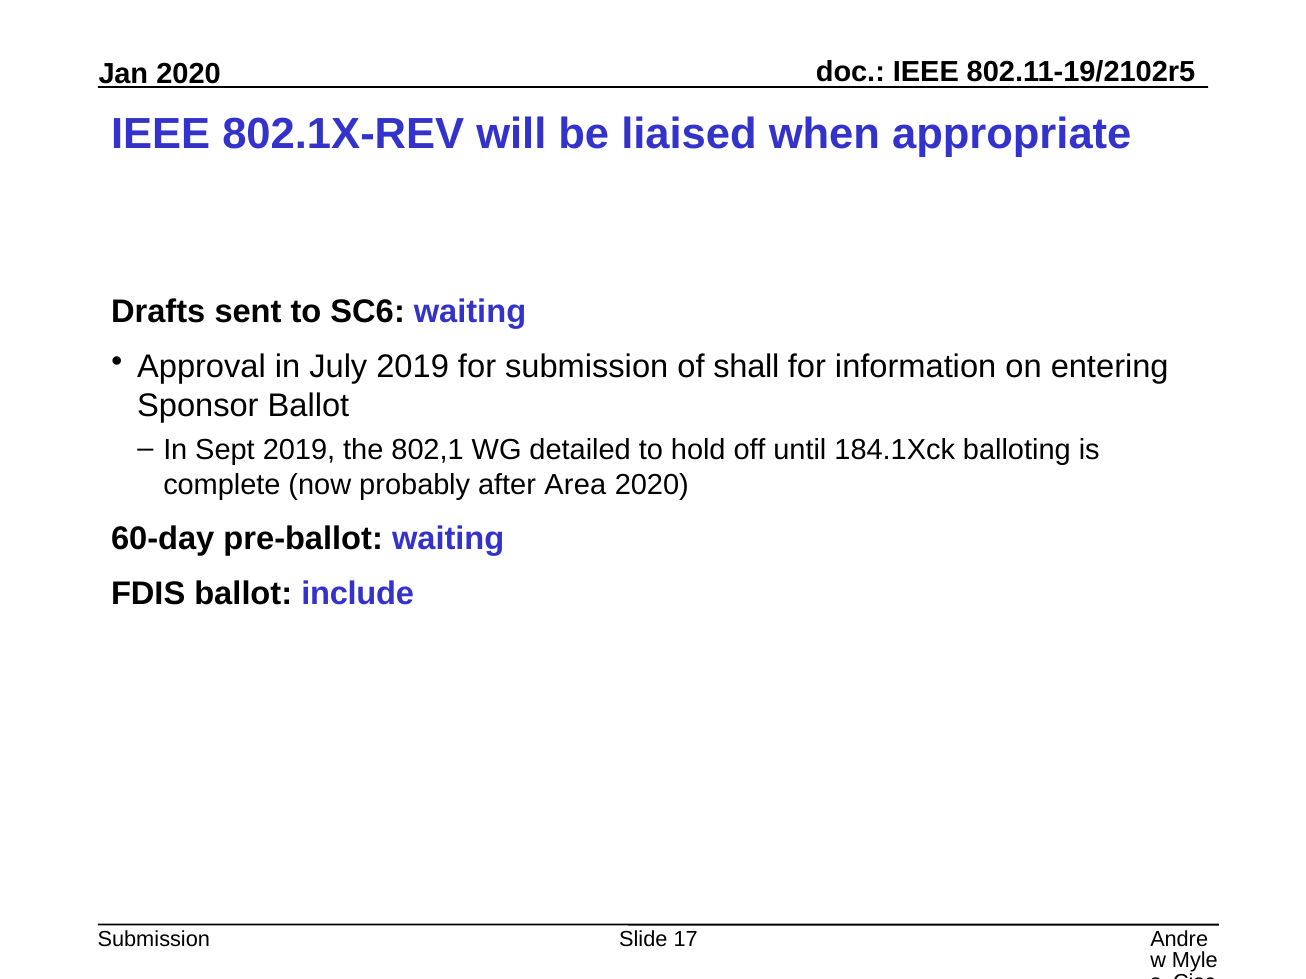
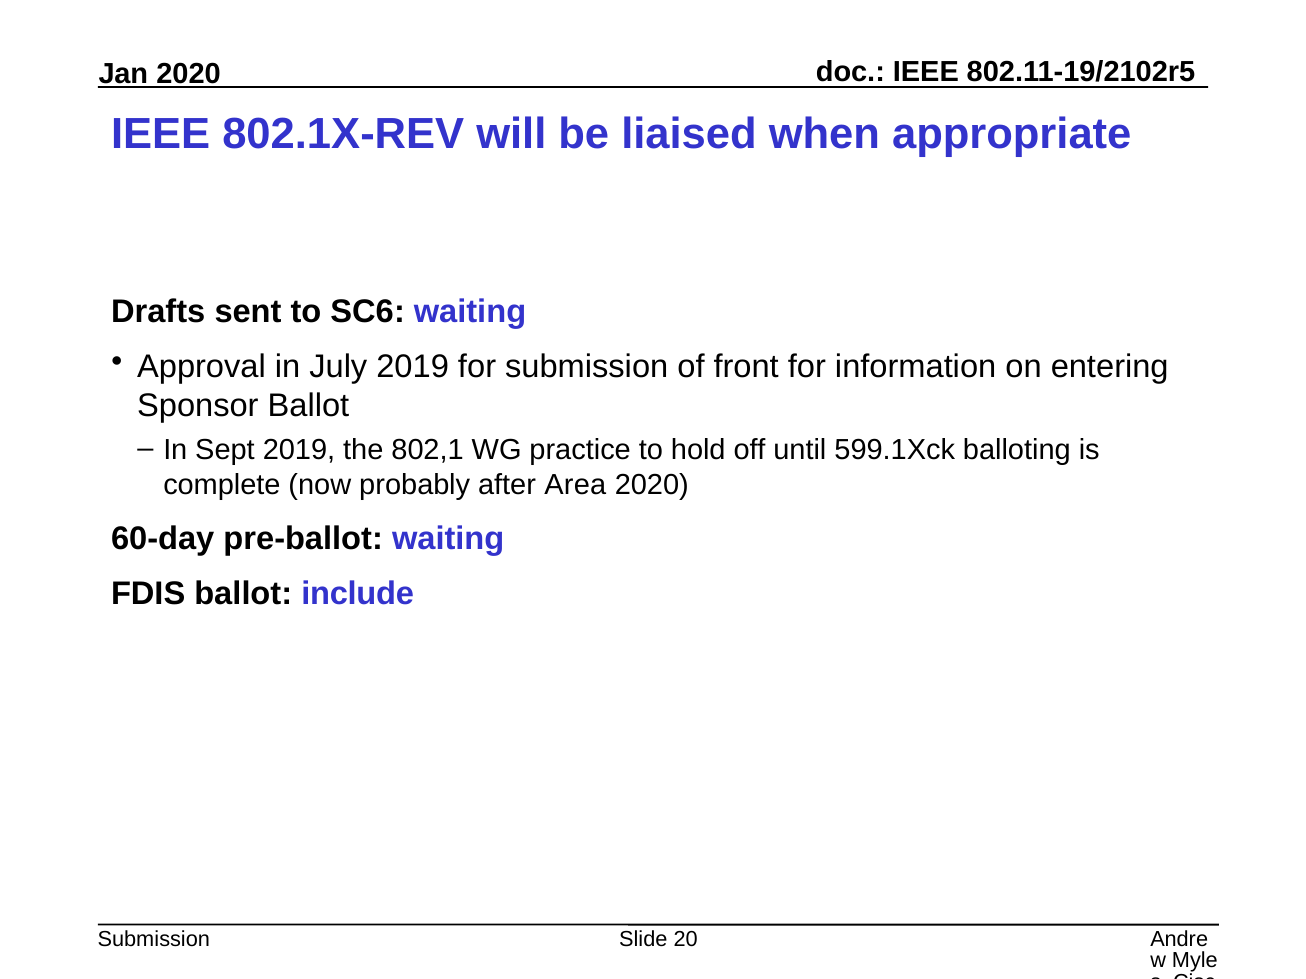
shall: shall -> front
detailed: detailed -> practice
184.1Xck: 184.1Xck -> 599.1Xck
17: 17 -> 20
